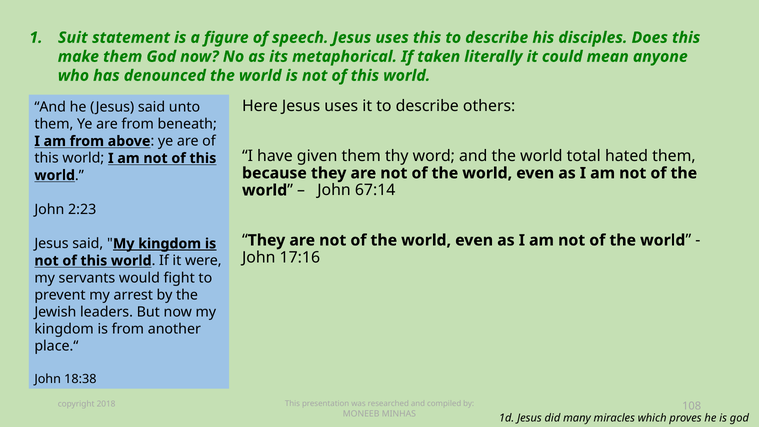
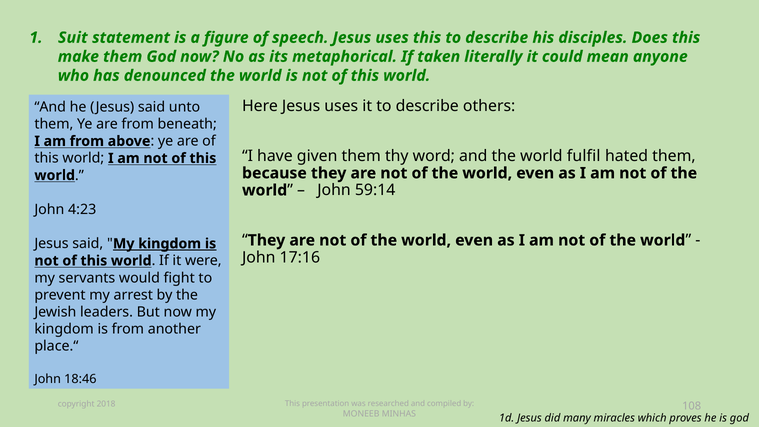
total: total -> fulfil
67:14: 67:14 -> 59:14
2:23: 2:23 -> 4:23
18:38: 18:38 -> 18:46
